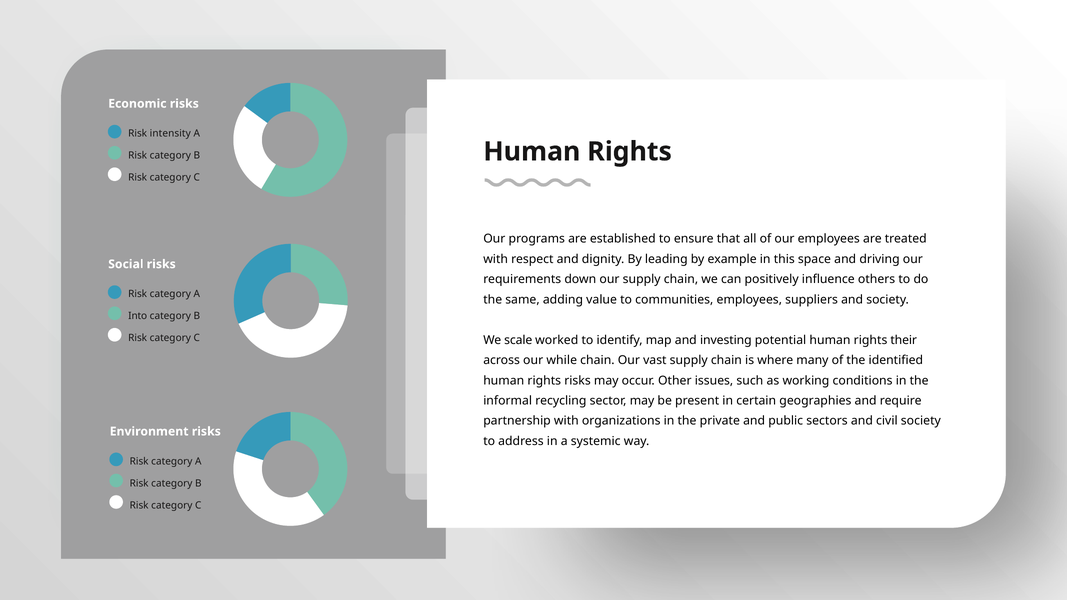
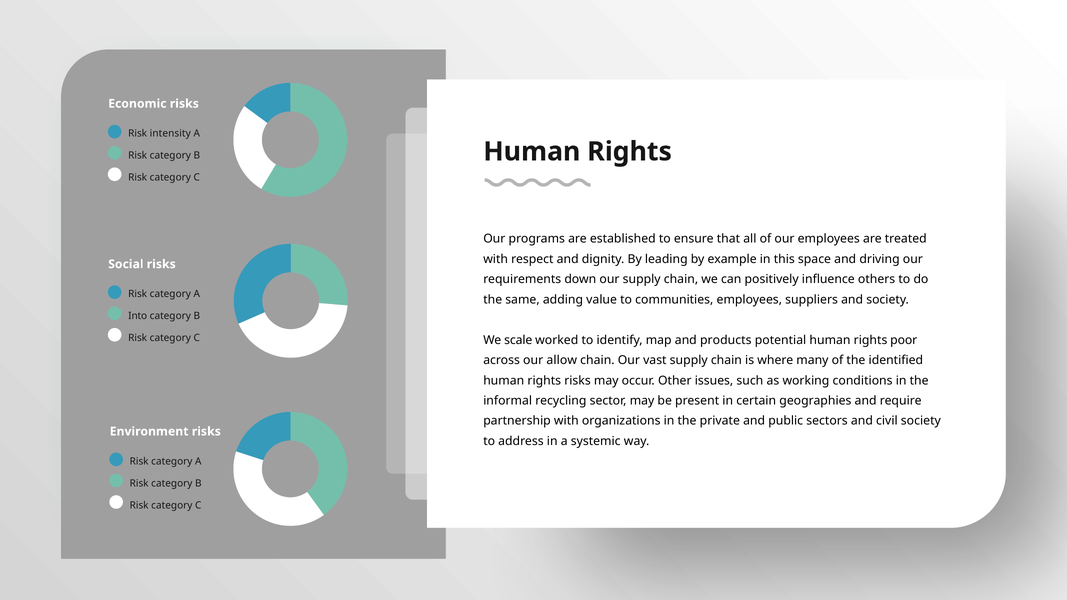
investing: investing -> products
their: their -> poor
while: while -> allow
